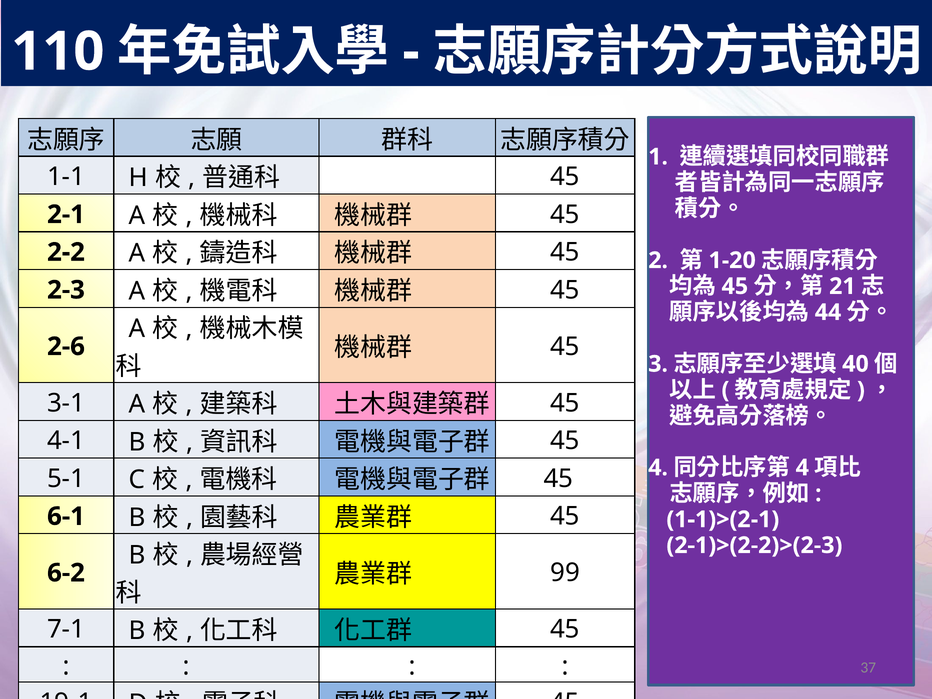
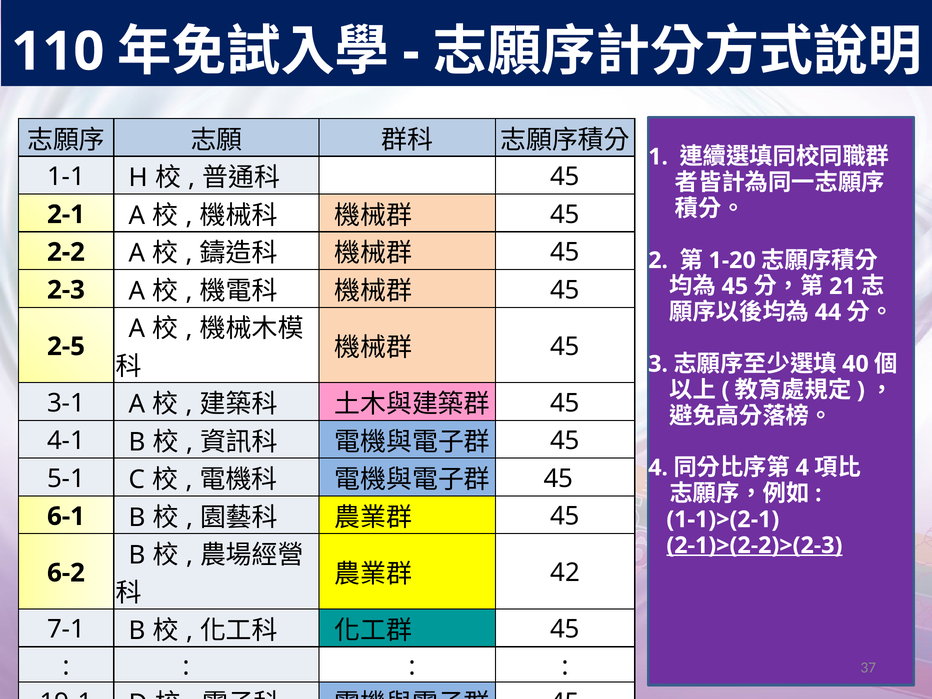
2-6: 2-6 -> 2-5
2-1)>(2-2)>(2-3 underline: none -> present
99: 99 -> 42
